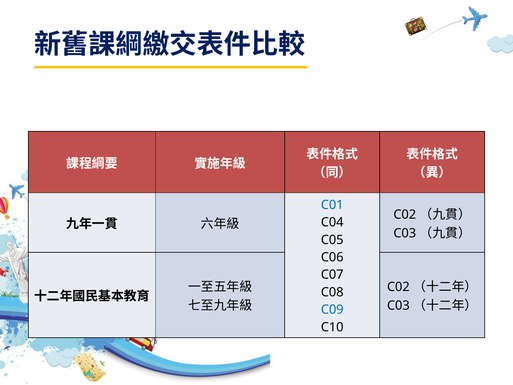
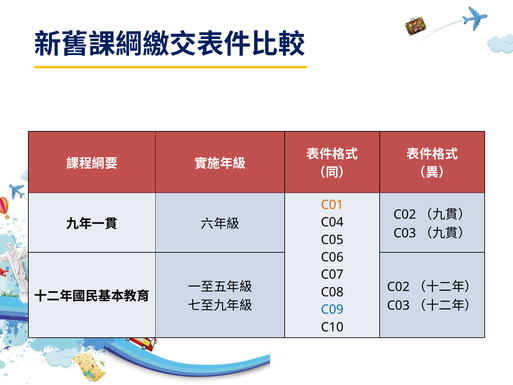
C01 colour: blue -> orange
